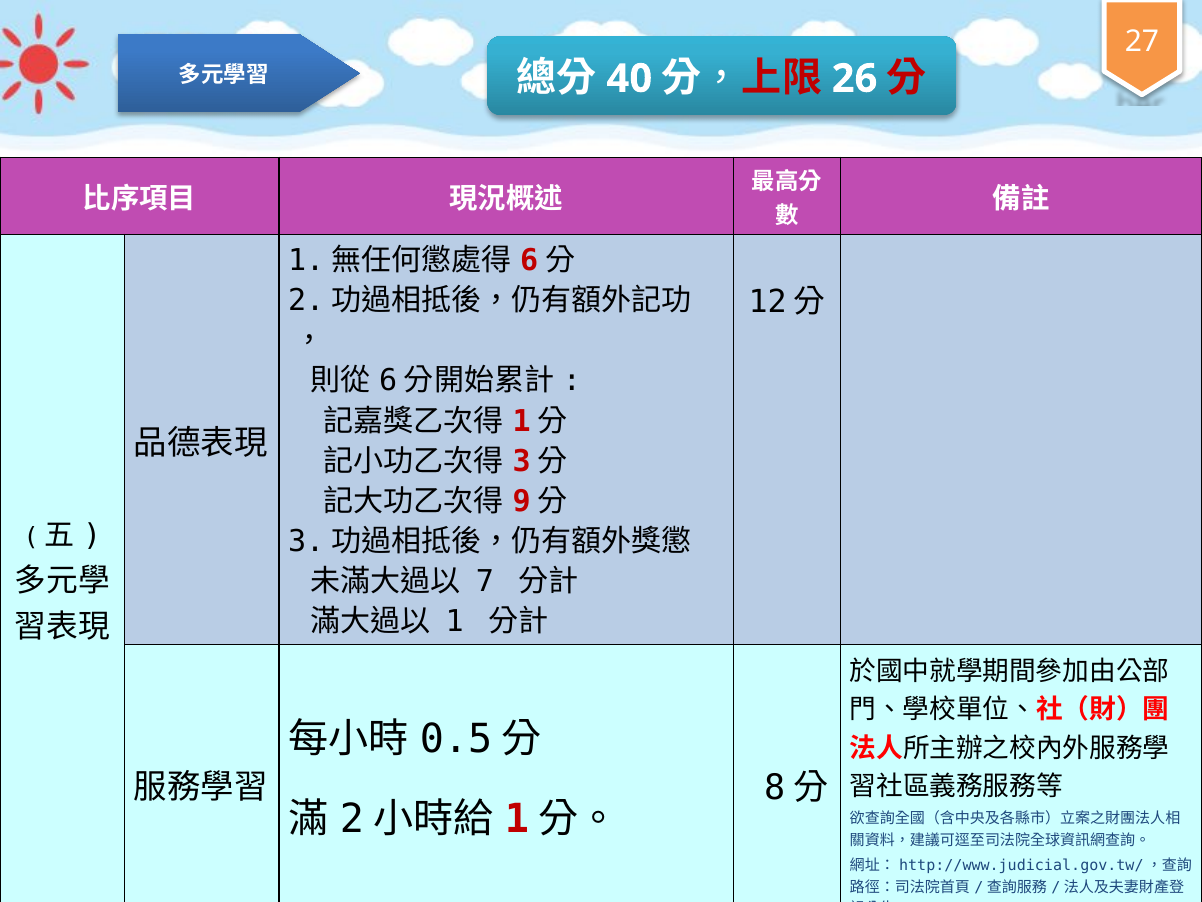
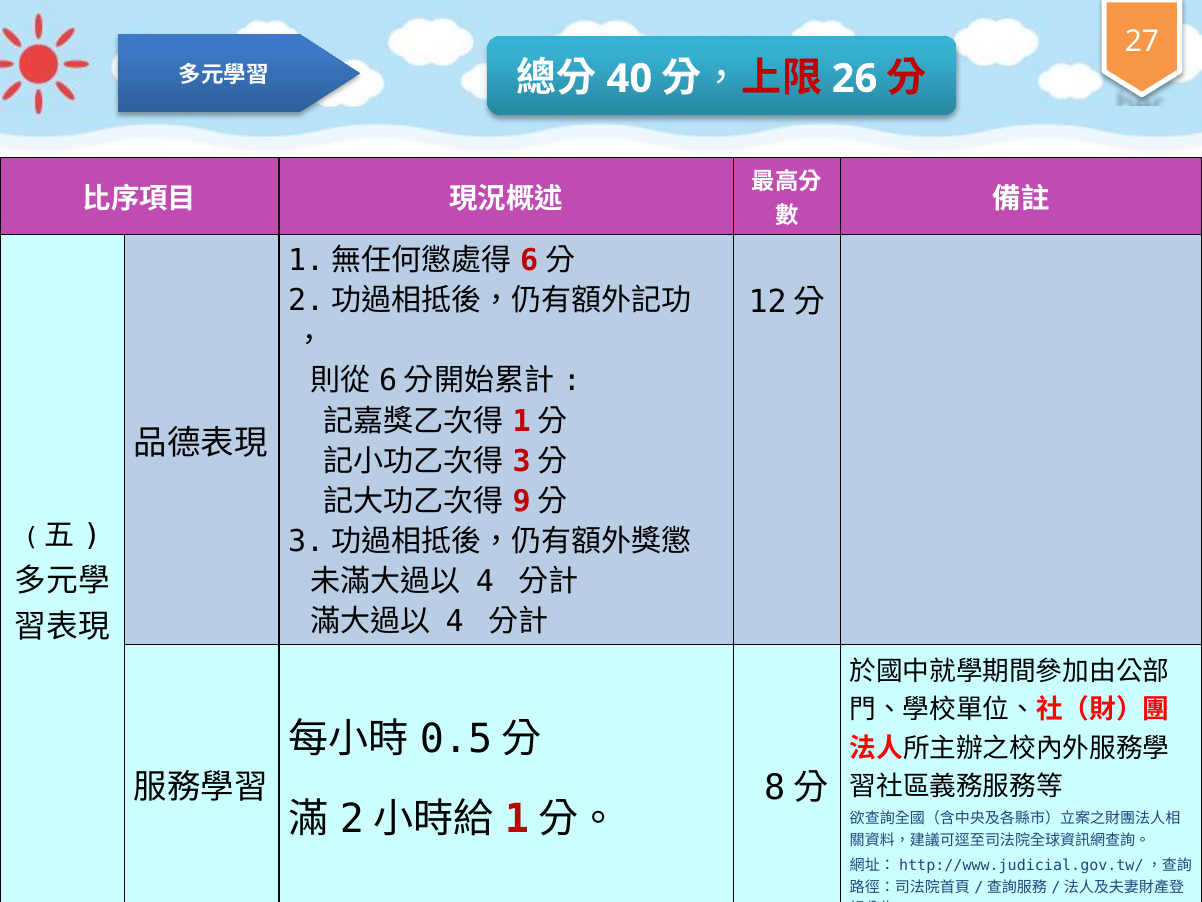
7 at (485, 581): 7 -> 4
1 at (455, 621): 1 -> 4
